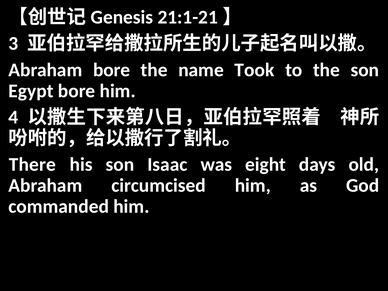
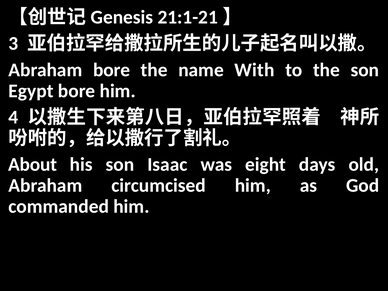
Took: Took -> With
There: There -> About
